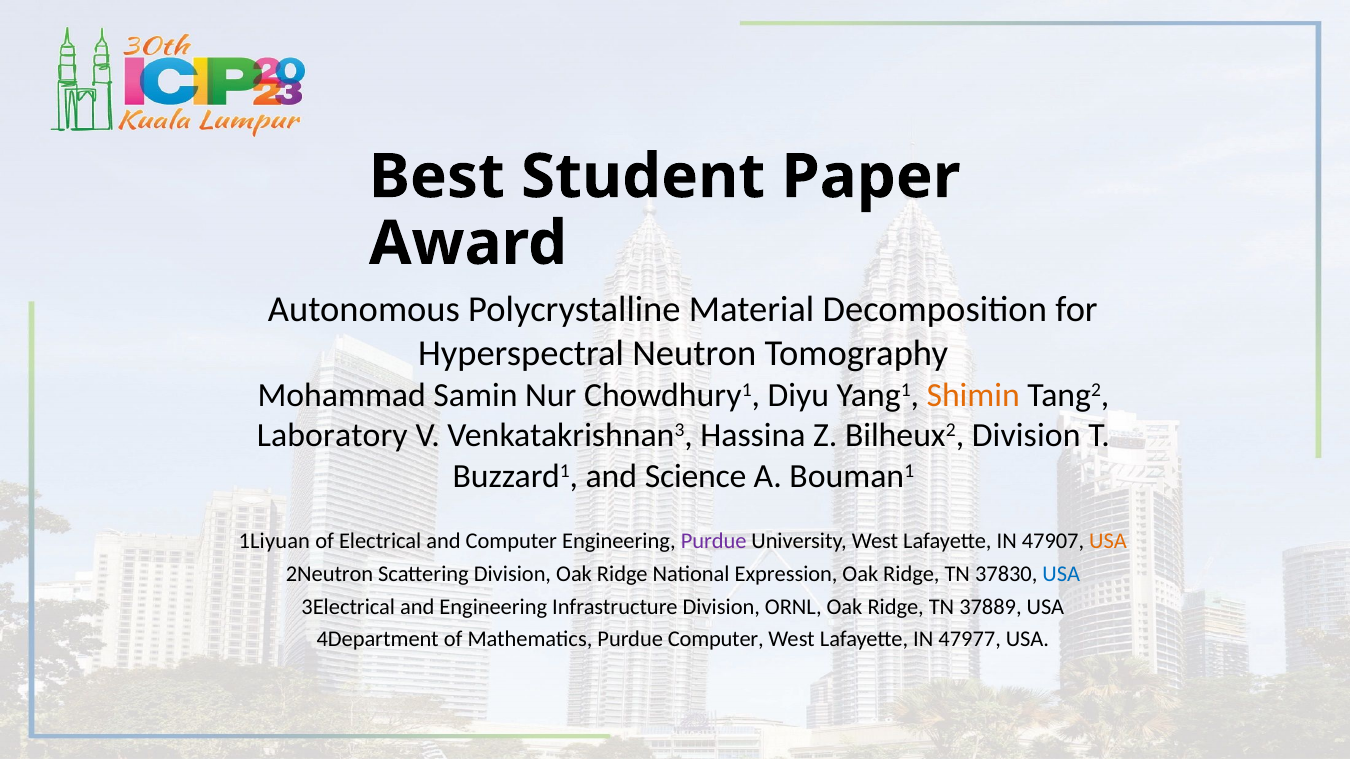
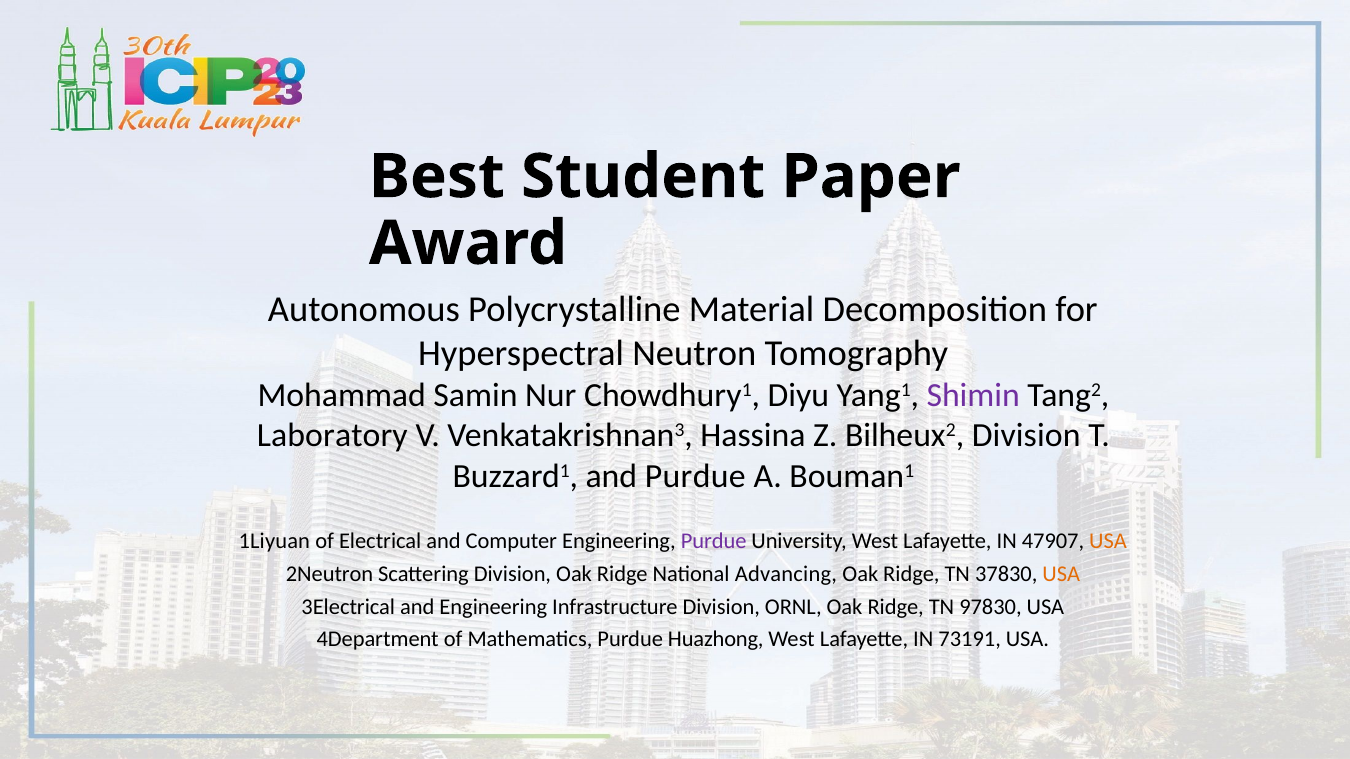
Shimin colour: orange -> purple
and Science: Science -> Purdue
Expression: Expression -> Advancing
USA at (1061, 574) colour: blue -> orange
37889: 37889 -> 97830
Purdue Computer: Computer -> Huazhong
47977: 47977 -> 73191
